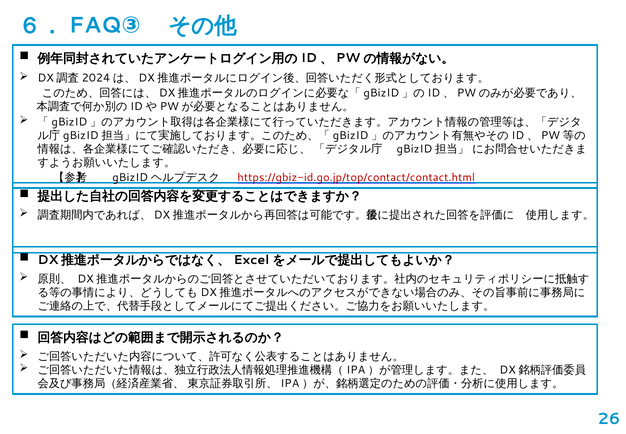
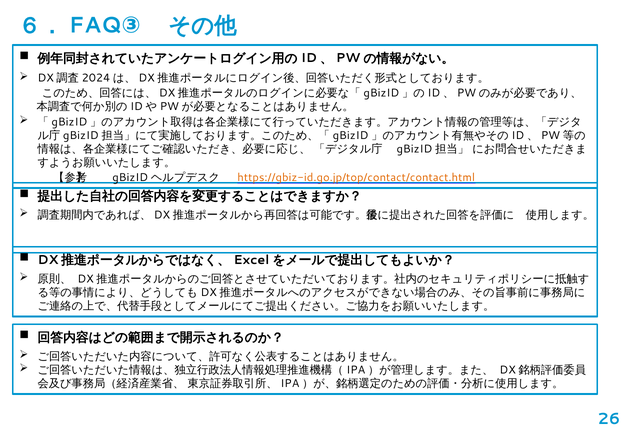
https://gbiz-id.go.jp/top/contact/contact.html colour: red -> orange
